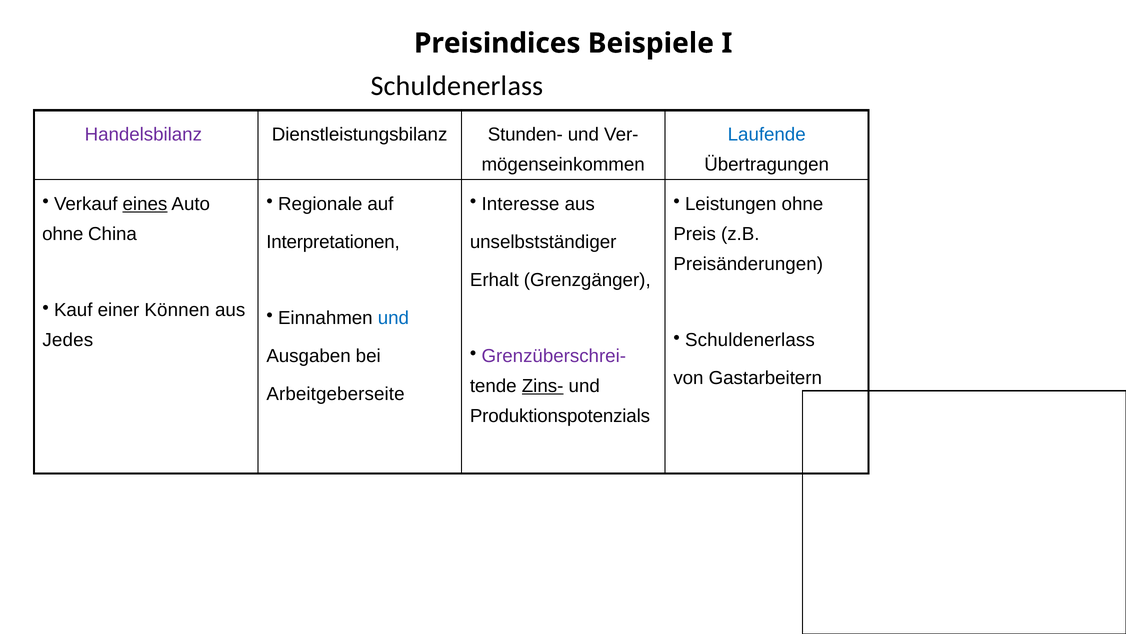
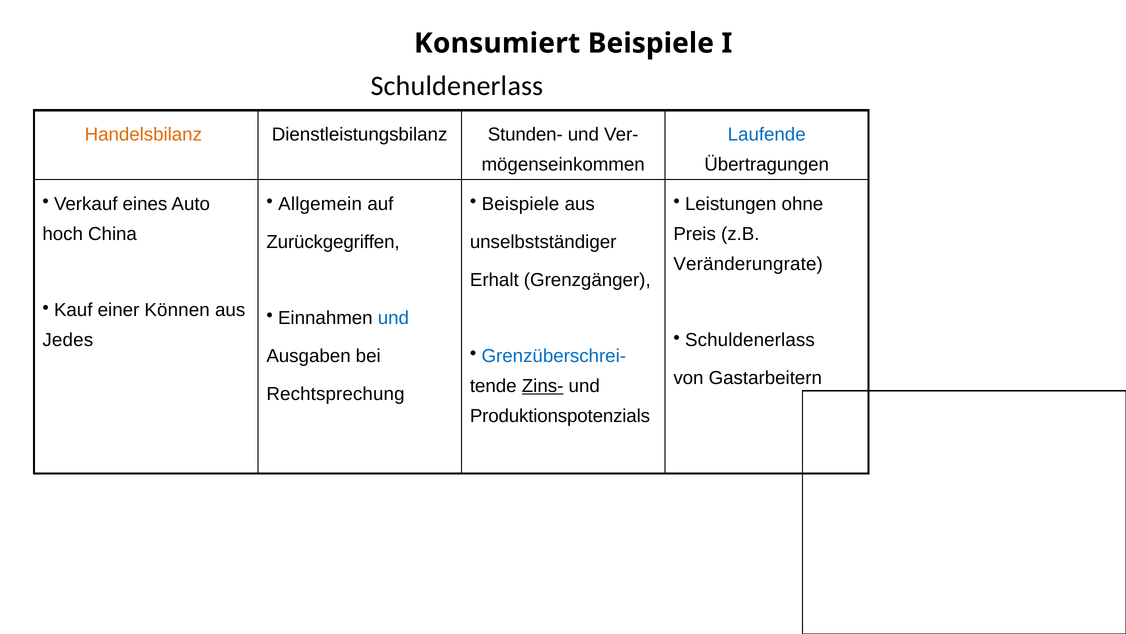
Preisindices: Preisindices -> Konsumiert
Handelsbilanz colour: purple -> orange
eines underline: present -> none
Regionale: Regionale -> Allgemein
Interesse at (520, 204): Interesse -> Beispiele
ohne at (63, 234): ohne -> hoch
Interpretationen: Interpretationen -> Zurückgegriffen
Preisänderungen: Preisänderungen -> Veränderungrate
Grenzüberschrei- colour: purple -> blue
Arbeitgeberseite: Arbeitgeberseite -> Rechtsprechung
